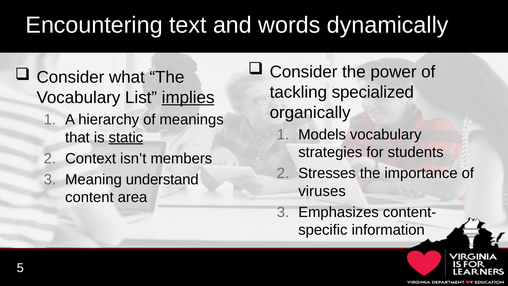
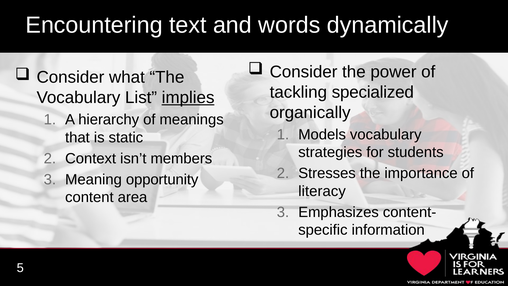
static underline: present -> none
understand: understand -> opportunity
viruses: viruses -> literacy
